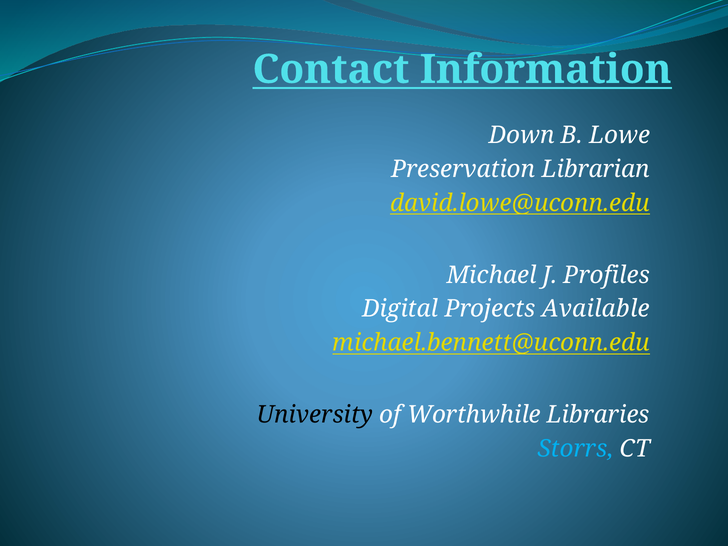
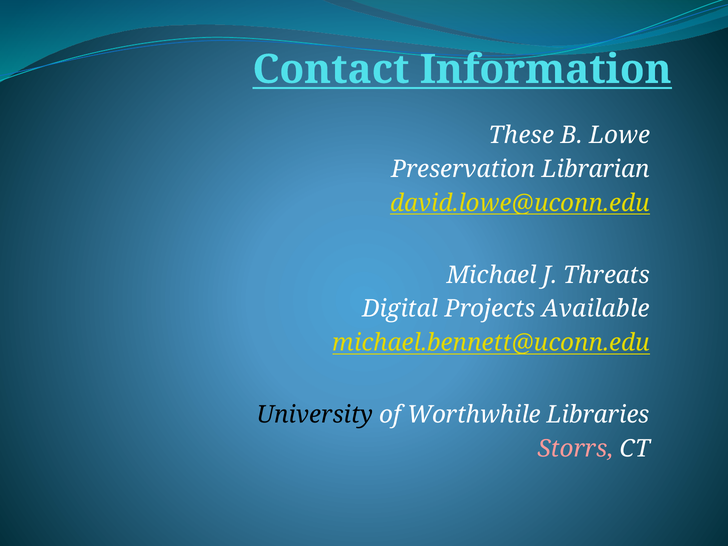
Down: Down -> These
Profiles: Profiles -> Threats
Storrs colour: light blue -> pink
